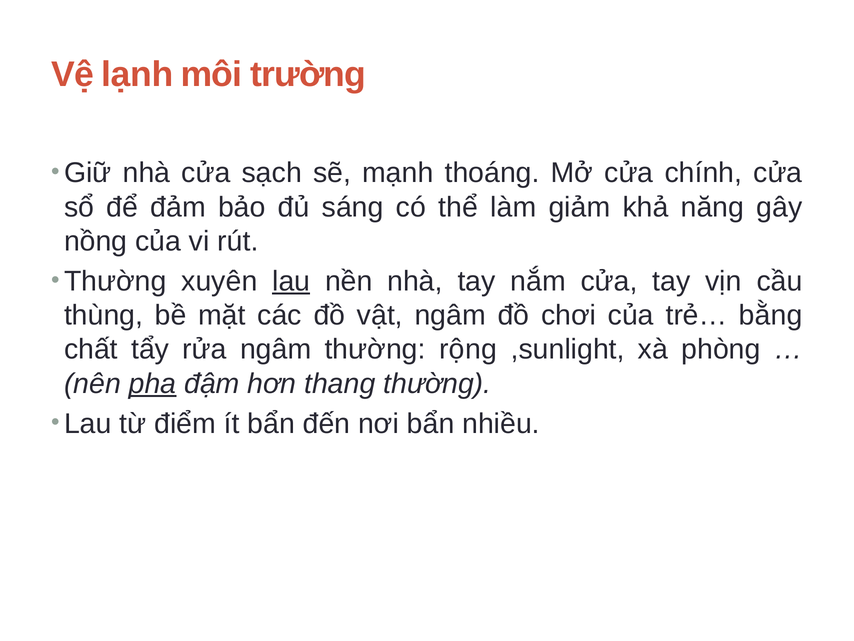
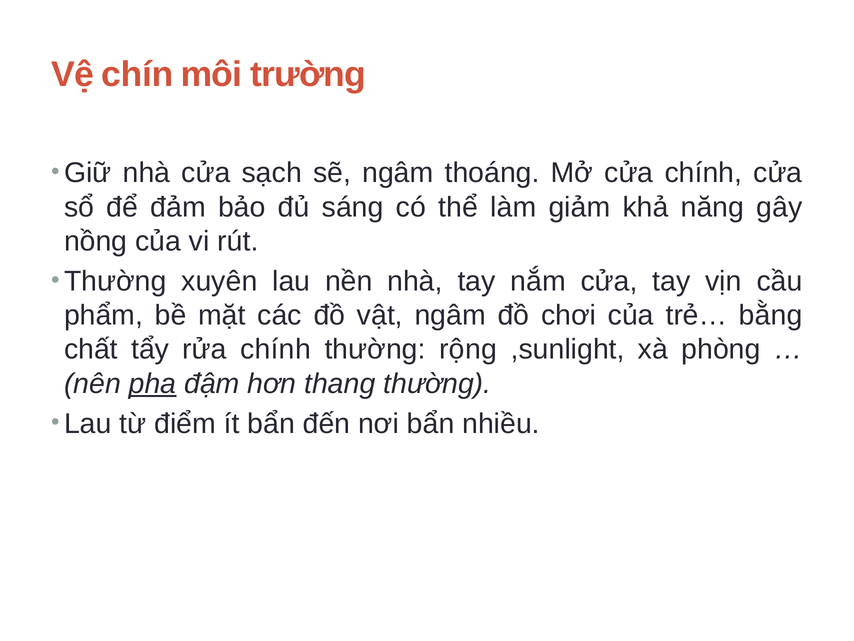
lạnh: lạnh -> chín
sẽ mạnh: mạnh -> ngâm
lau at (291, 281) underline: present -> none
thùng: thùng -> phẩm
rửa ngâm: ngâm -> chính
